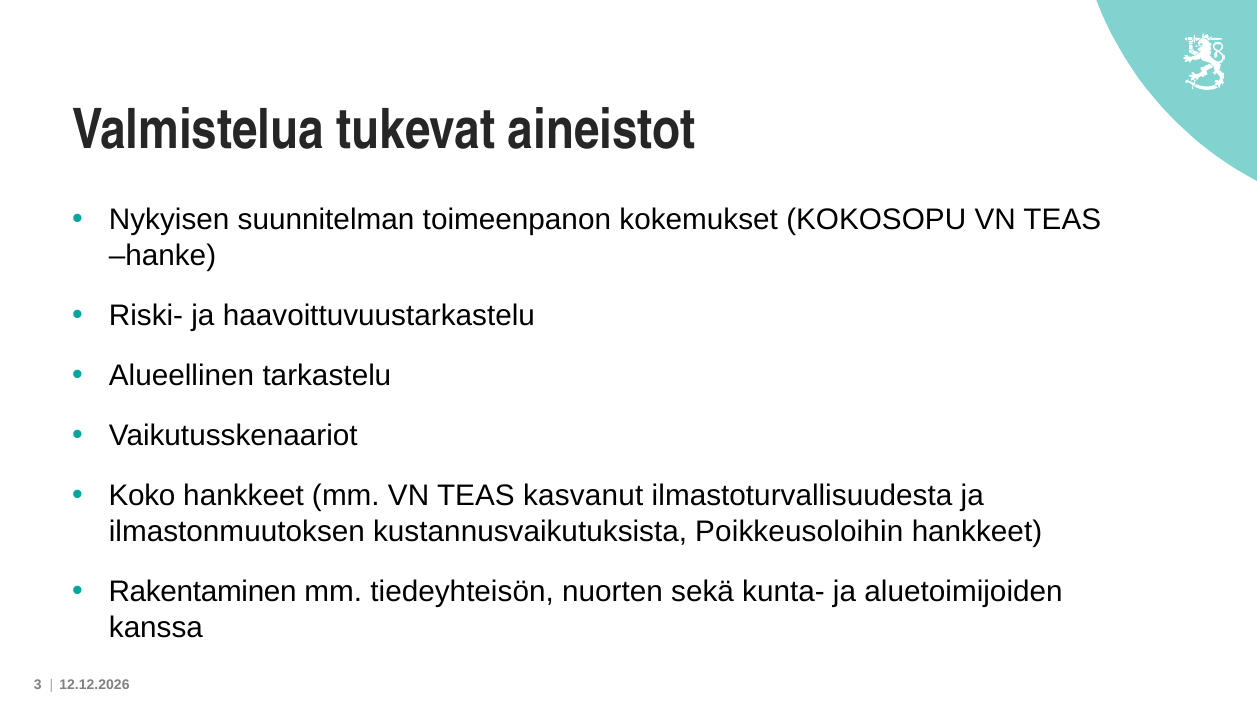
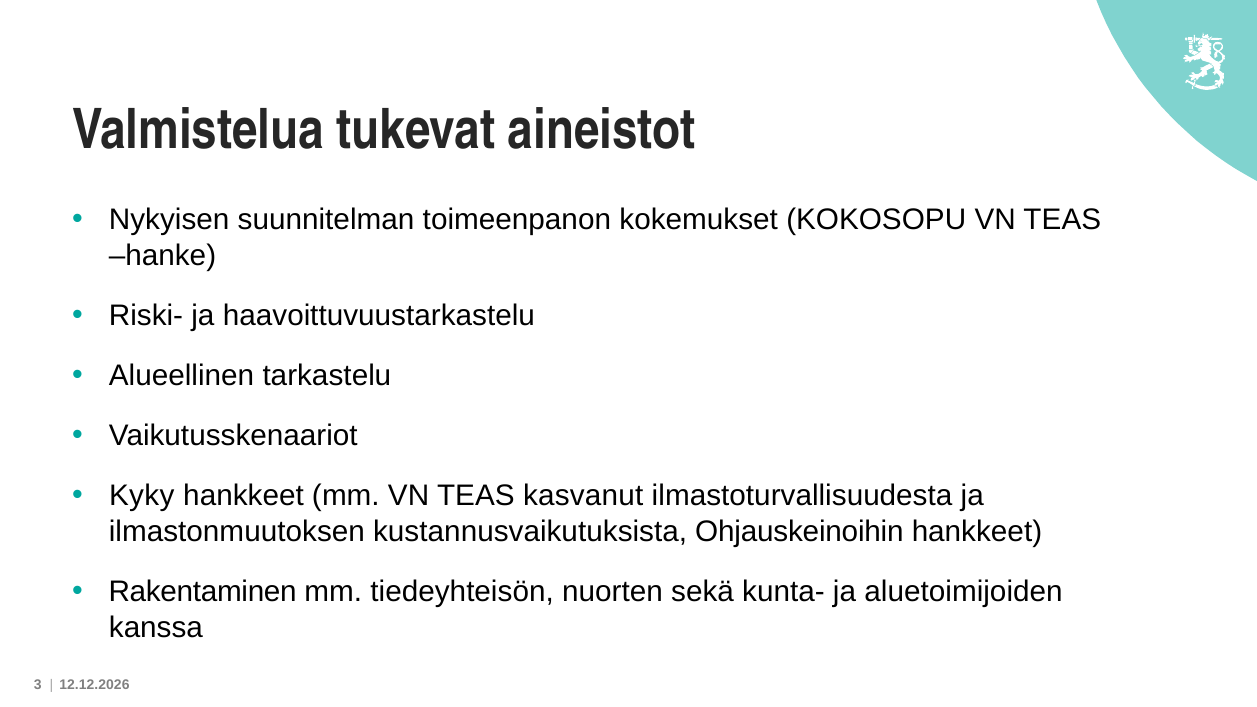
Koko: Koko -> Kyky
Poikkeusoloihin: Poikkeusoloihin -> Ohjauskeinoihin
